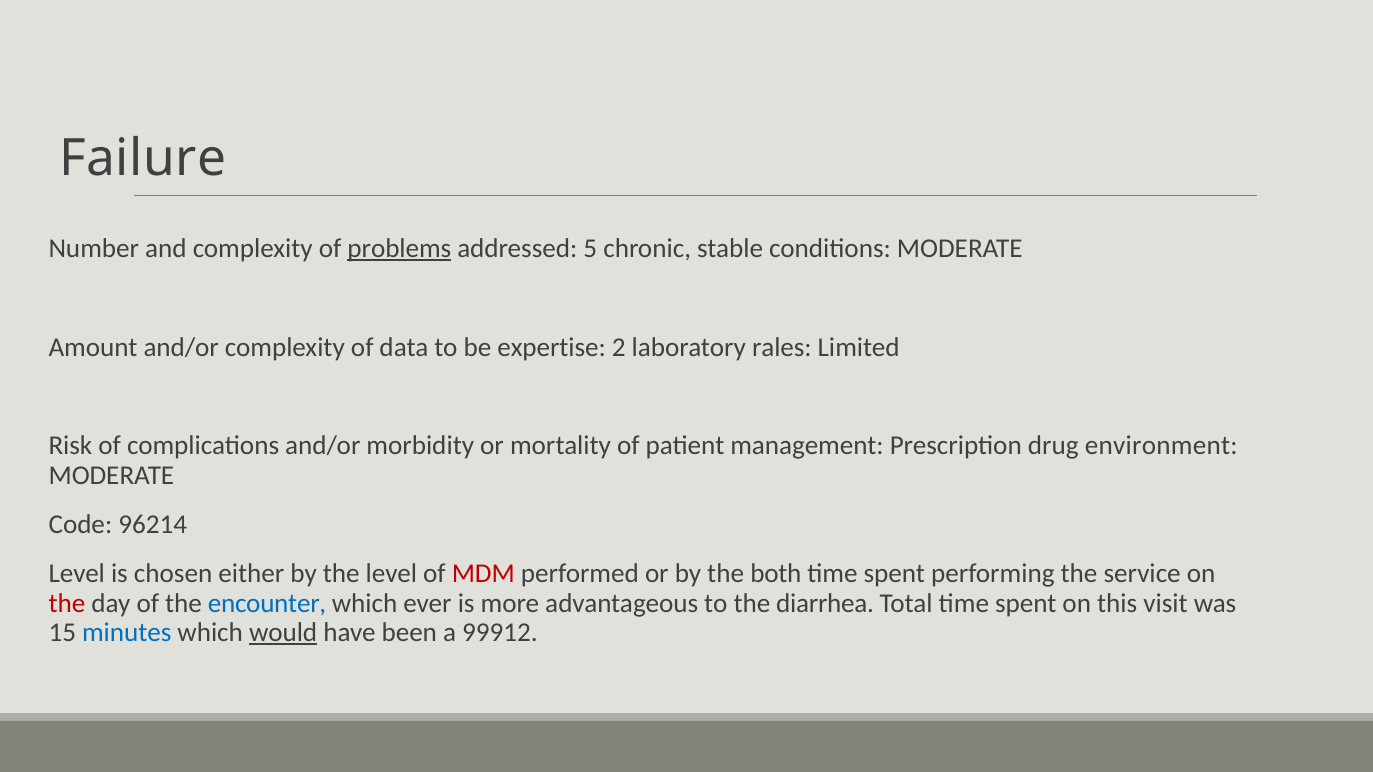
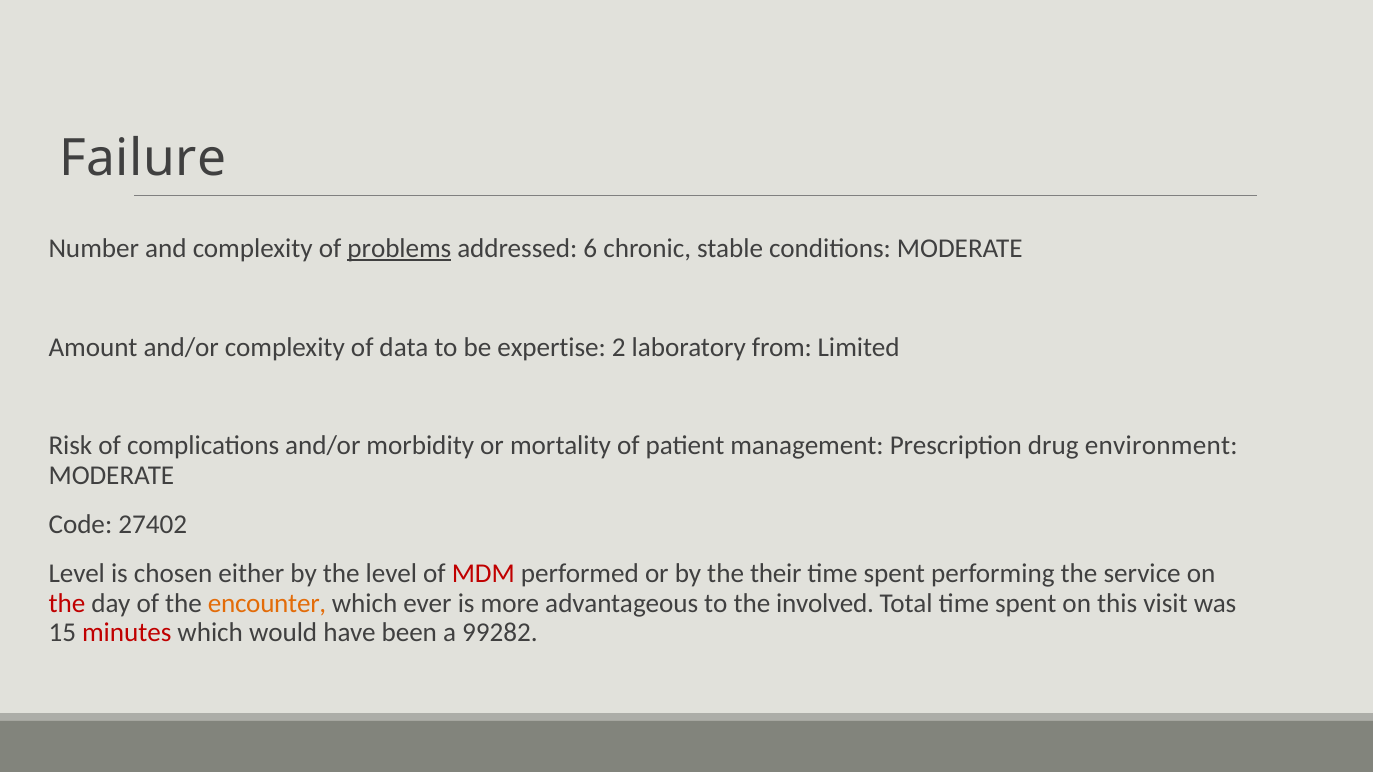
5: 5 -> 6
rales: rales -> from
96214: 96214 -> 27402
both: both -> their
encounter colour: blue -> orange
diarrhea: diarrhea -> involved
minutes colour: blue -> red
would underline: present -> none
99912: 99912 -> 99282
